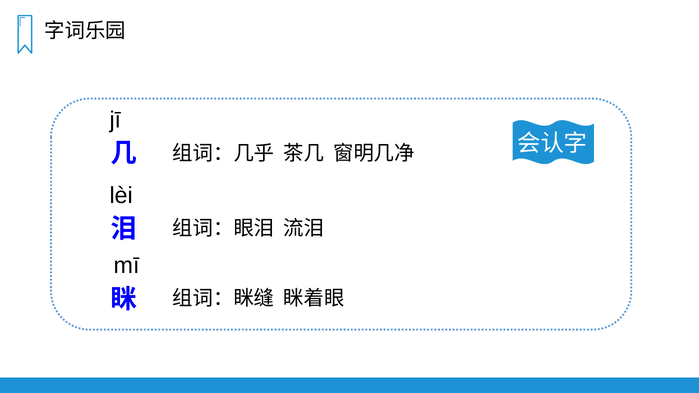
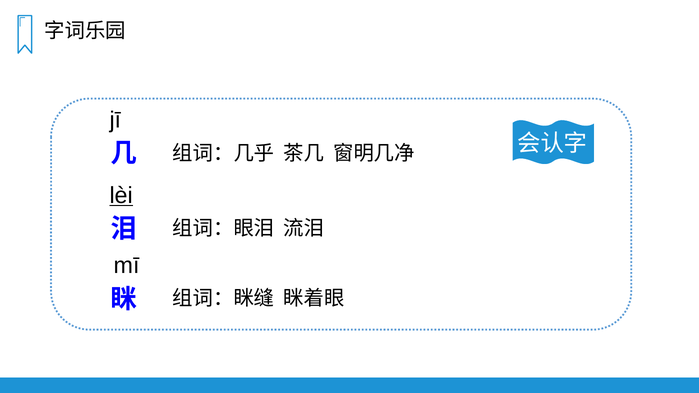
lèi underline: none -> present
